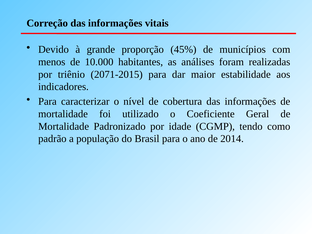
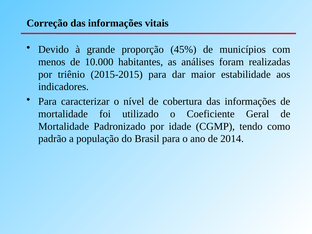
2071-2015: 2071-2015 -> 2015-2015
